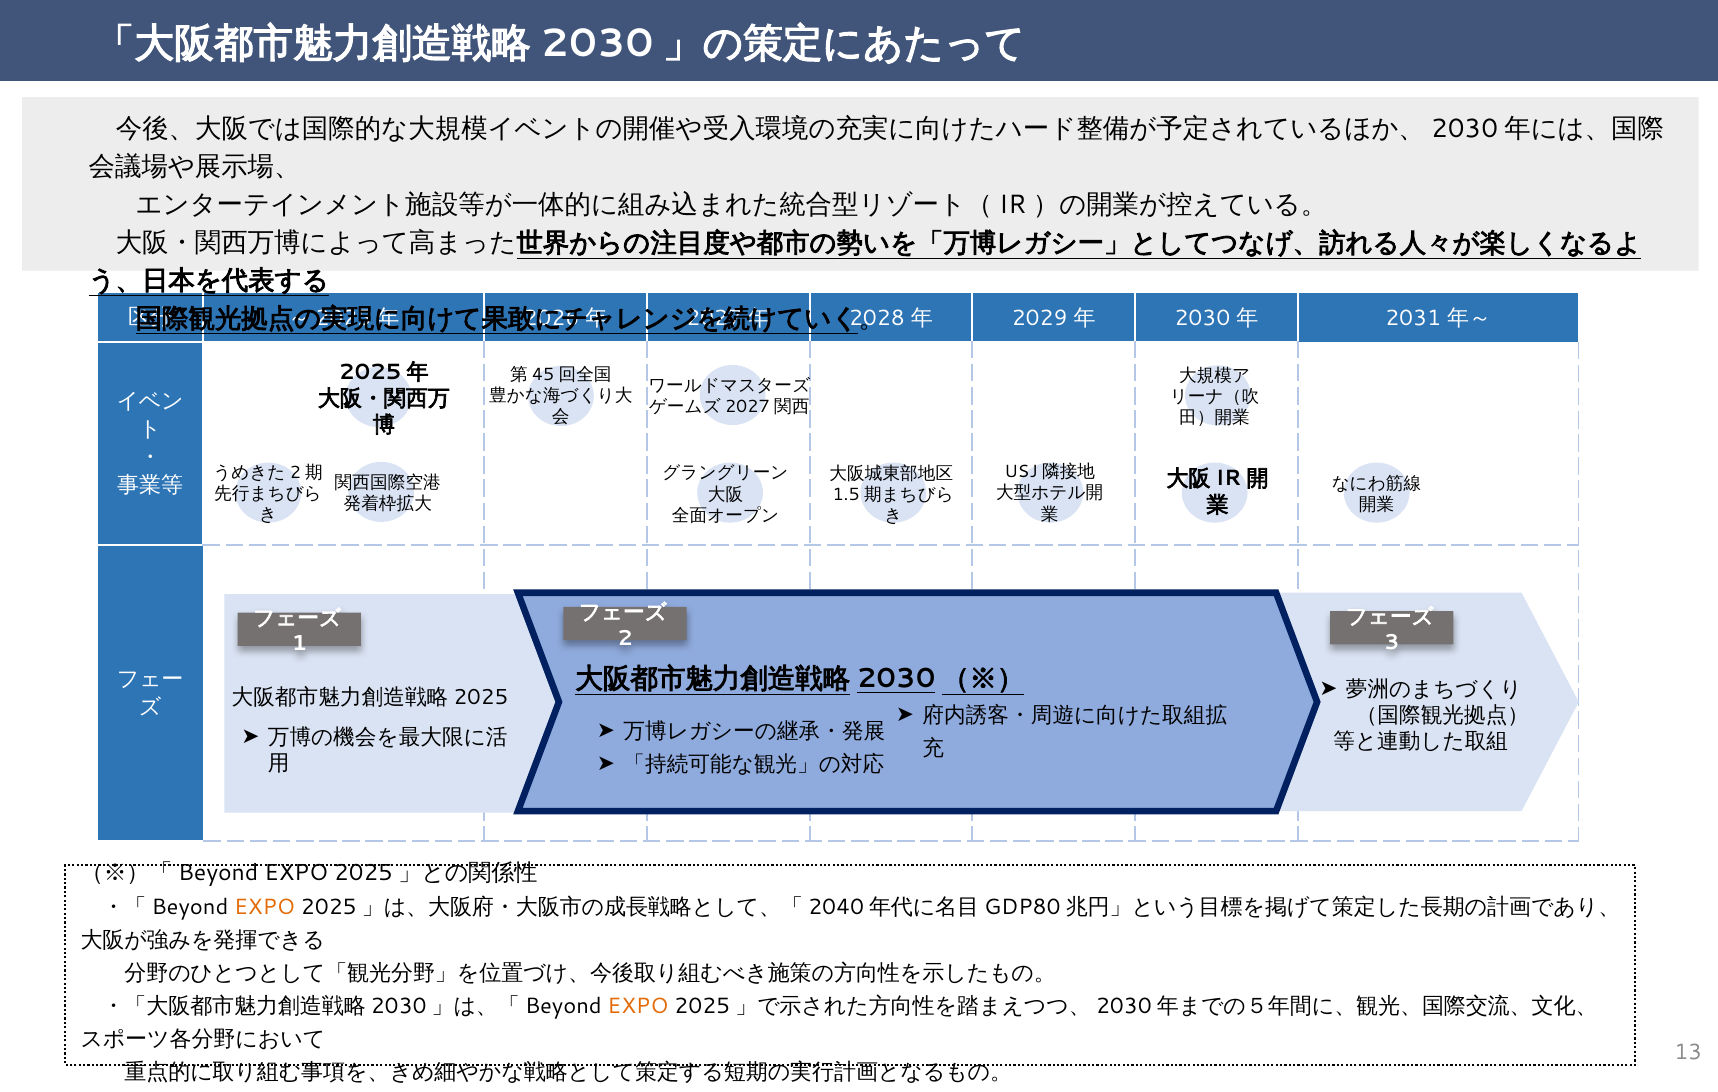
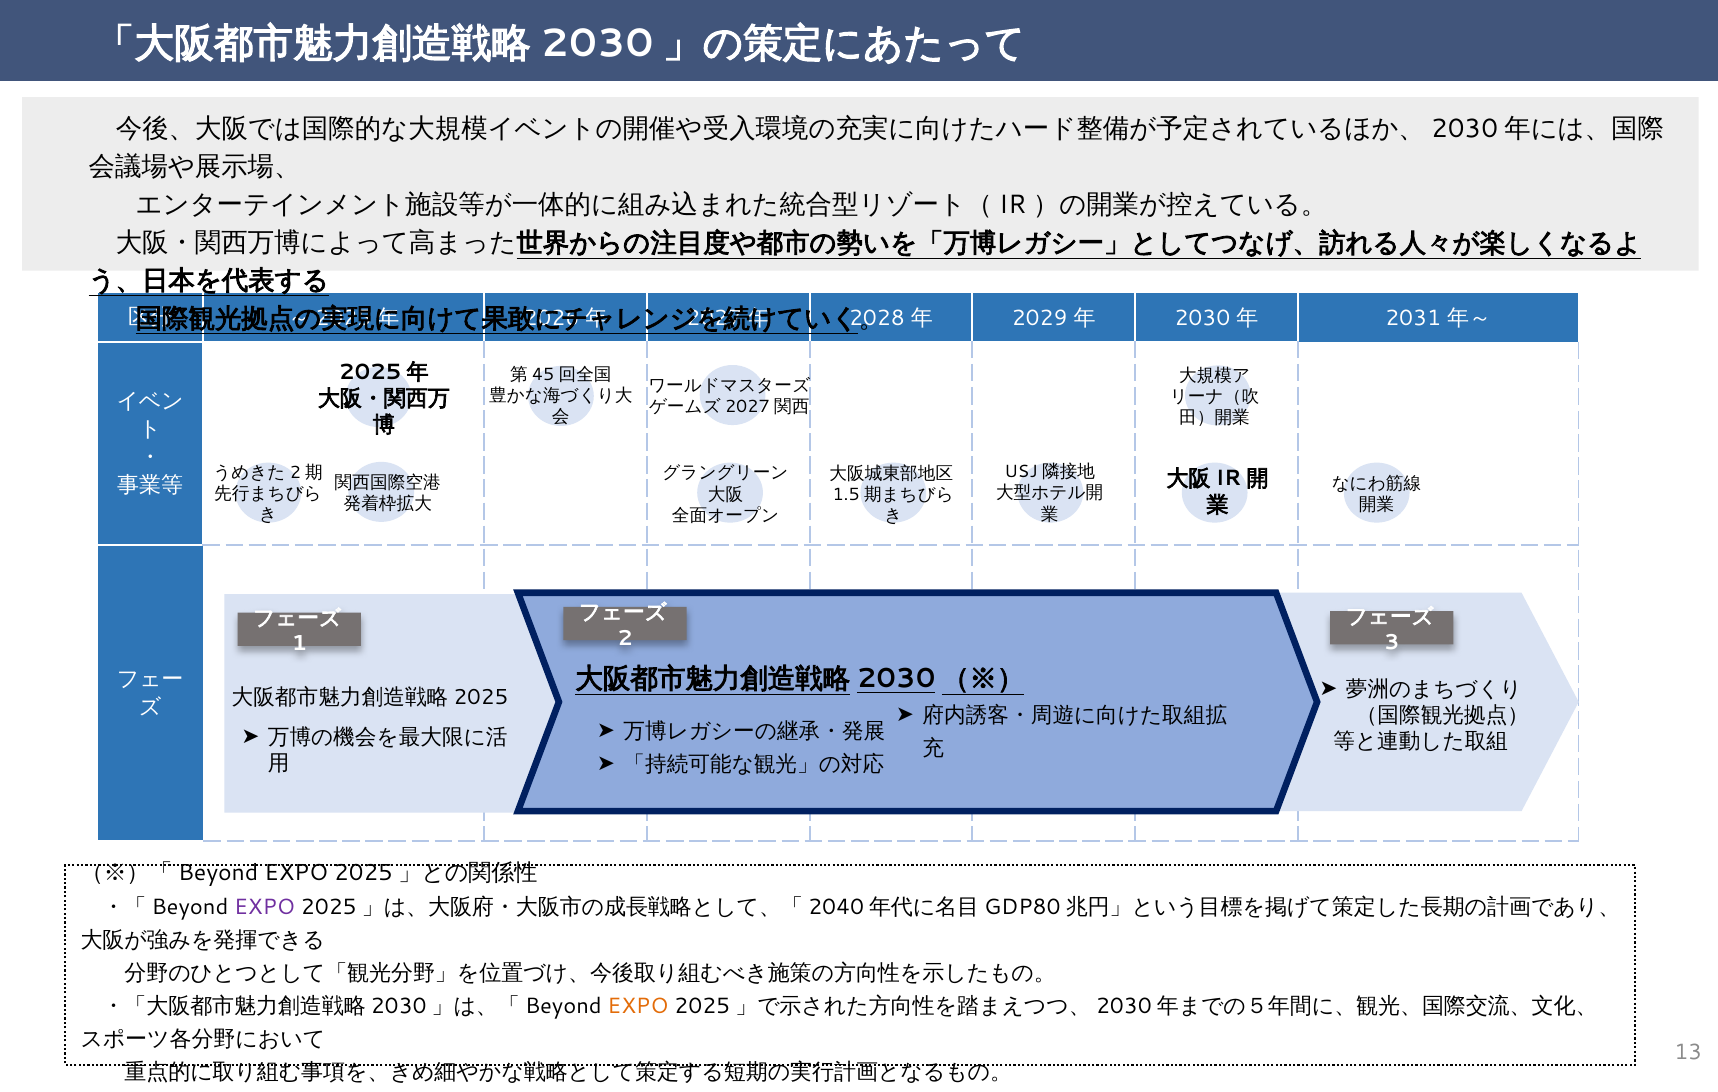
EXPO at (265, 907) colour: orange -> purple
